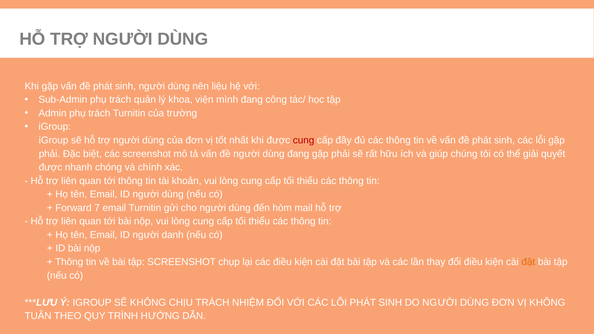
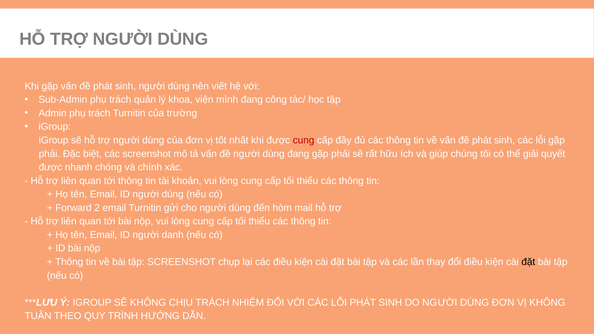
liệu: liệu -> viết
7: 7 -> 2
đặt at (528, 262) colour: orange -> black
